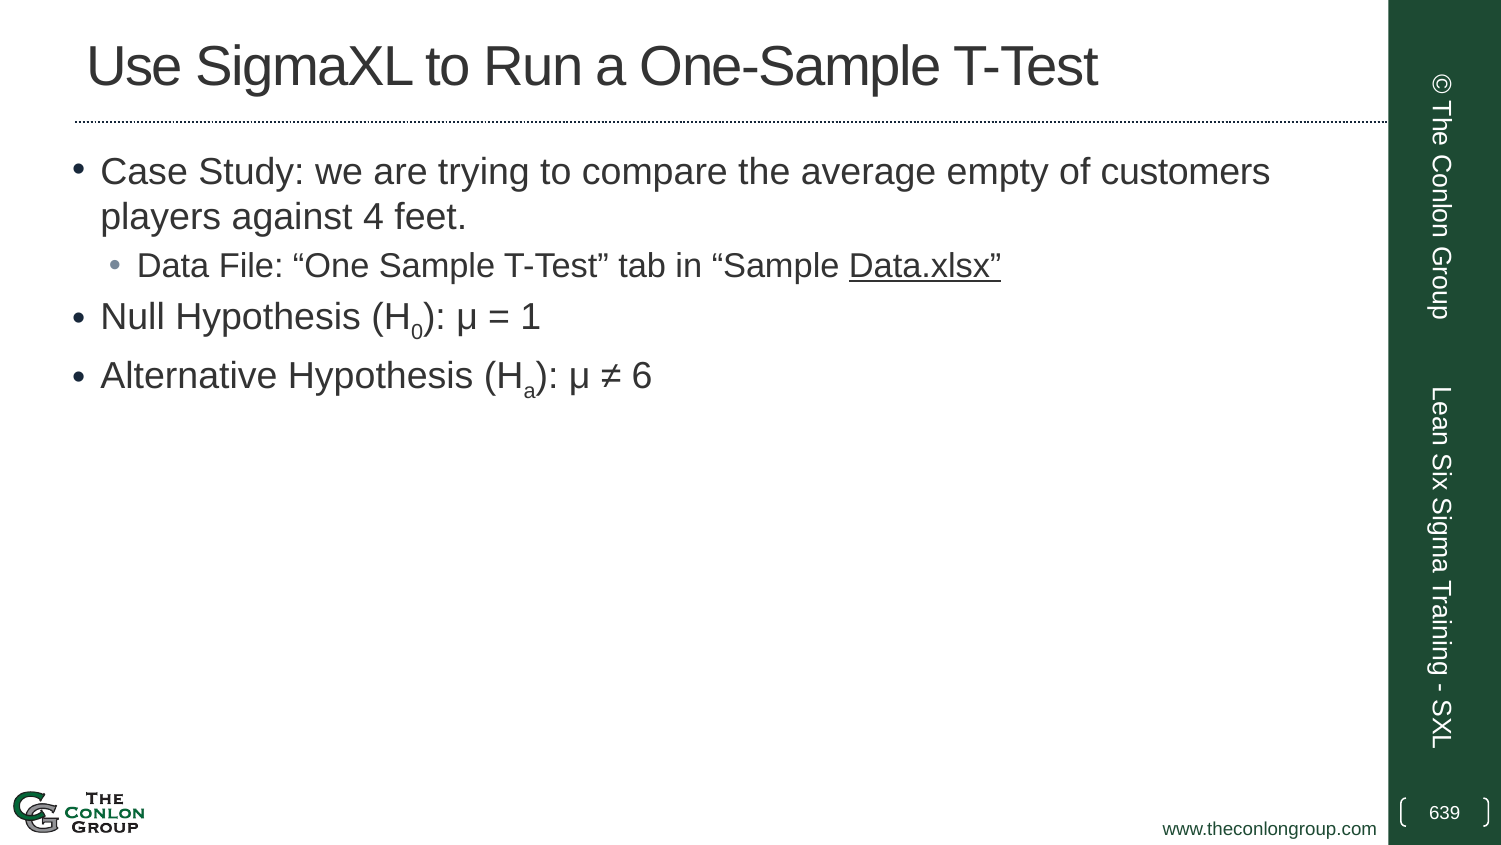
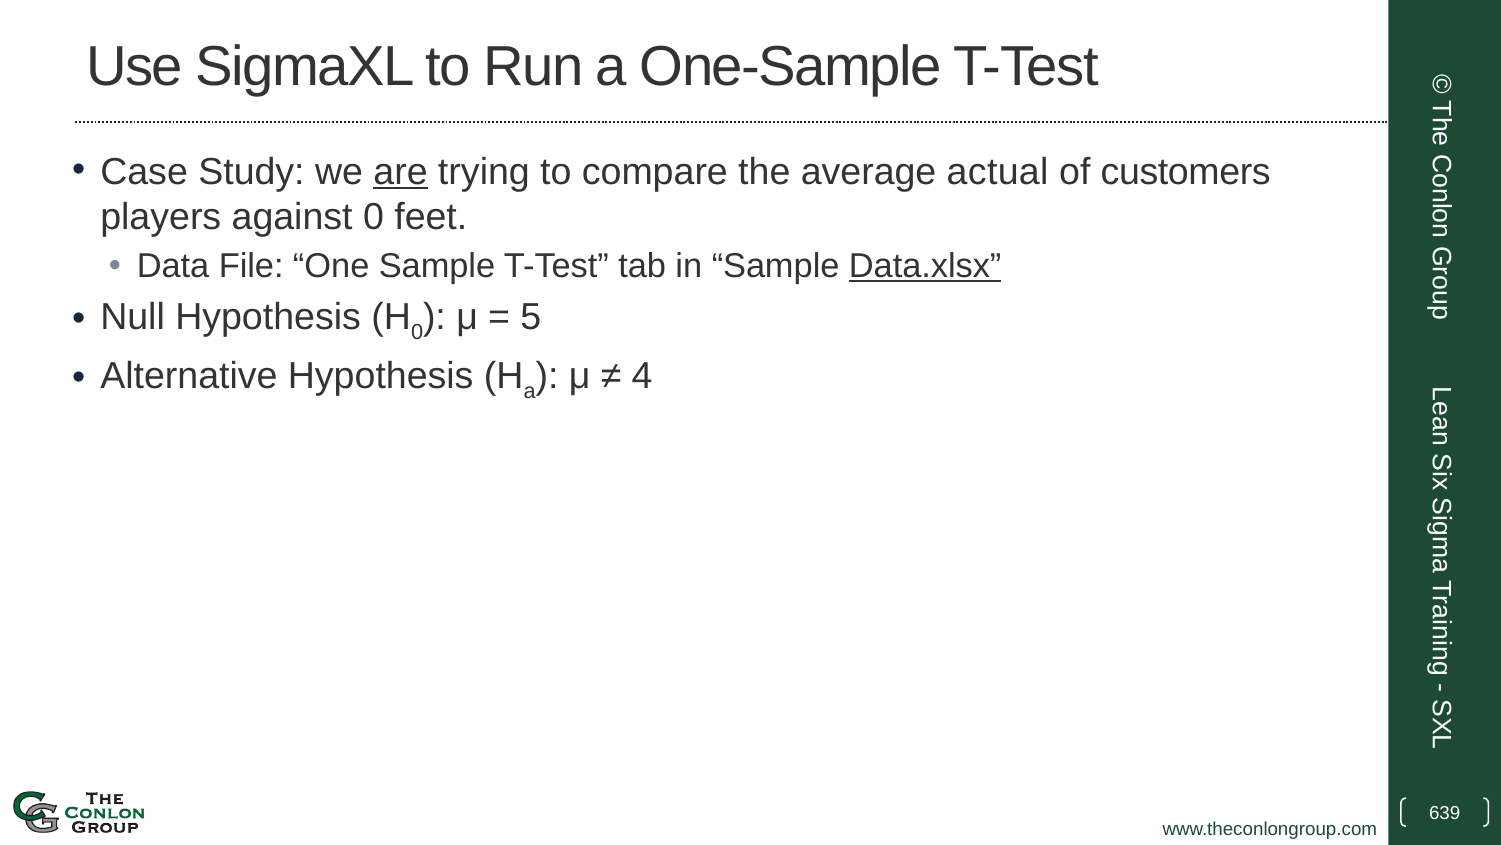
are underline: none -> present
empty: empty -> actual
against 4: 4 -> 0
1: 1 -> 5
6: 6 -> 4
